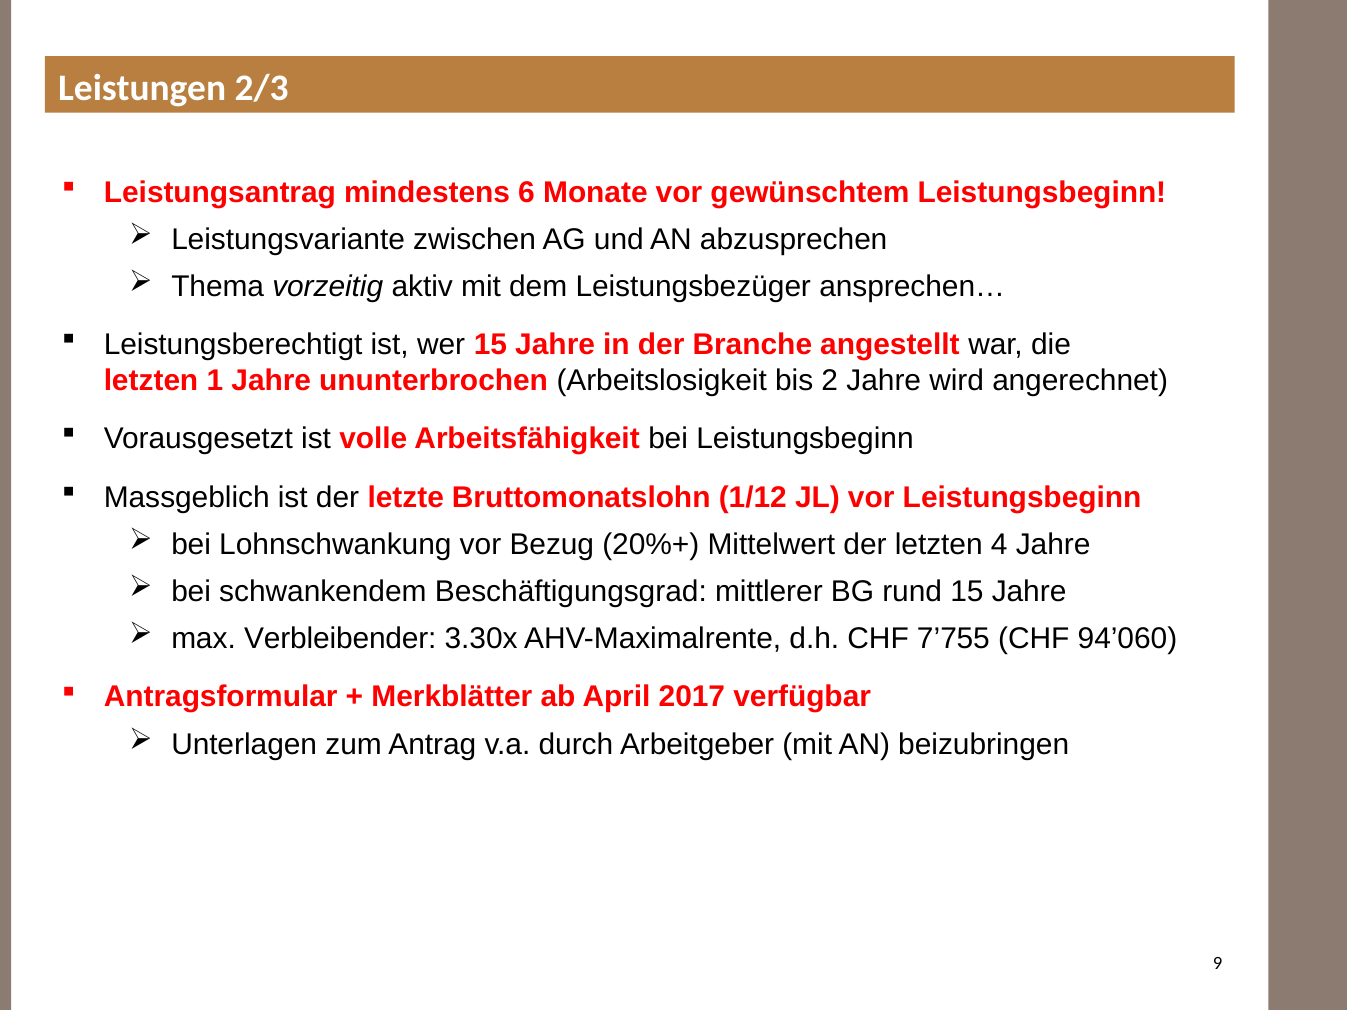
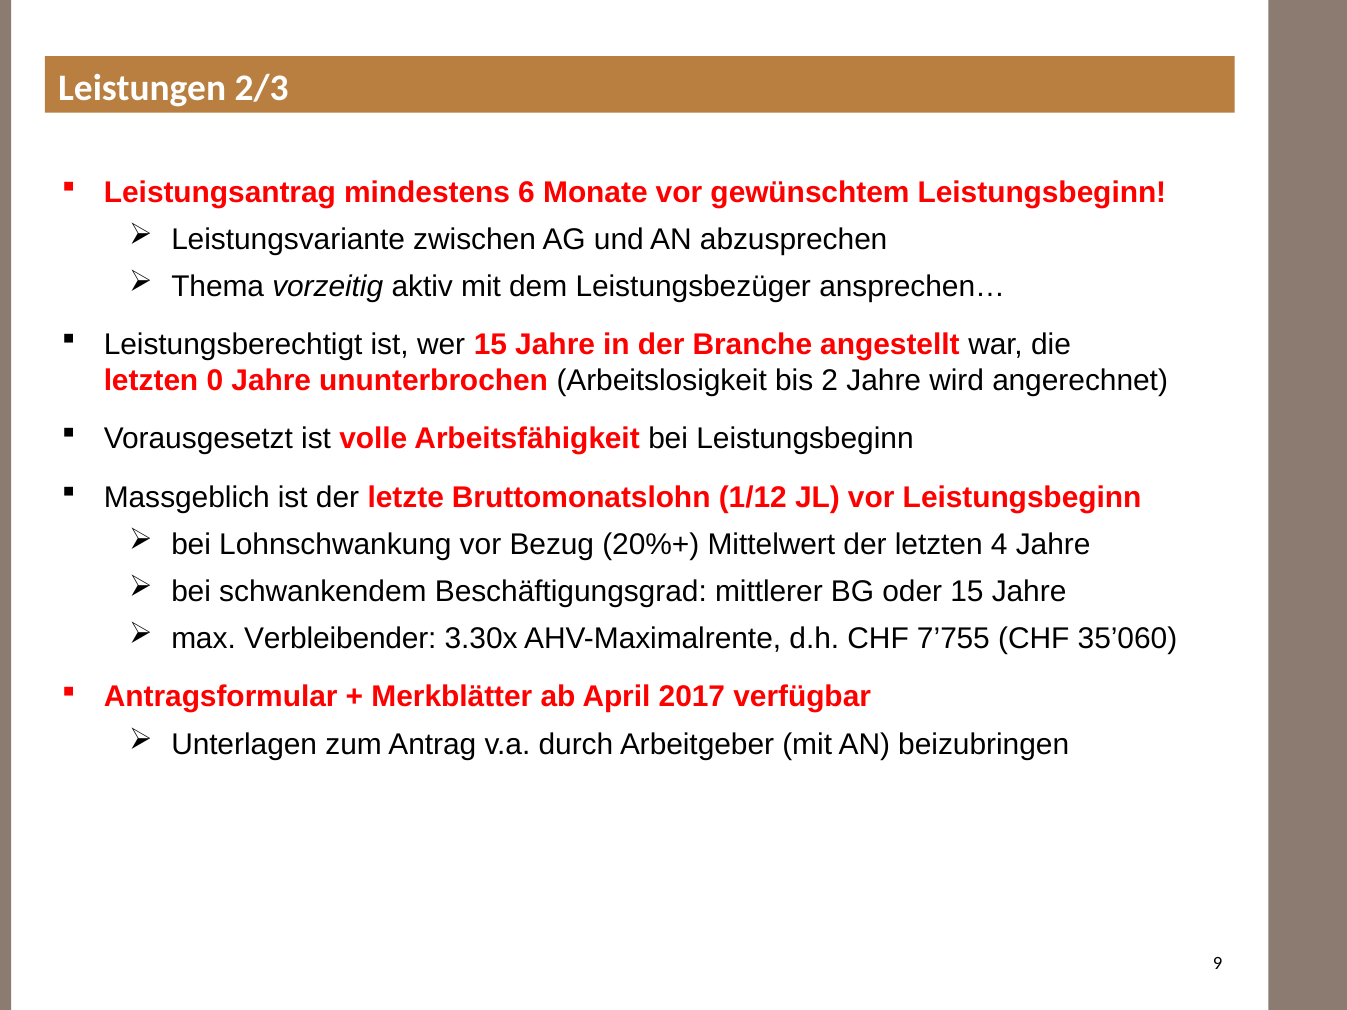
1: 1 -> 0
rund: rund -> oder
94’060: 94’060 -> 35’060
